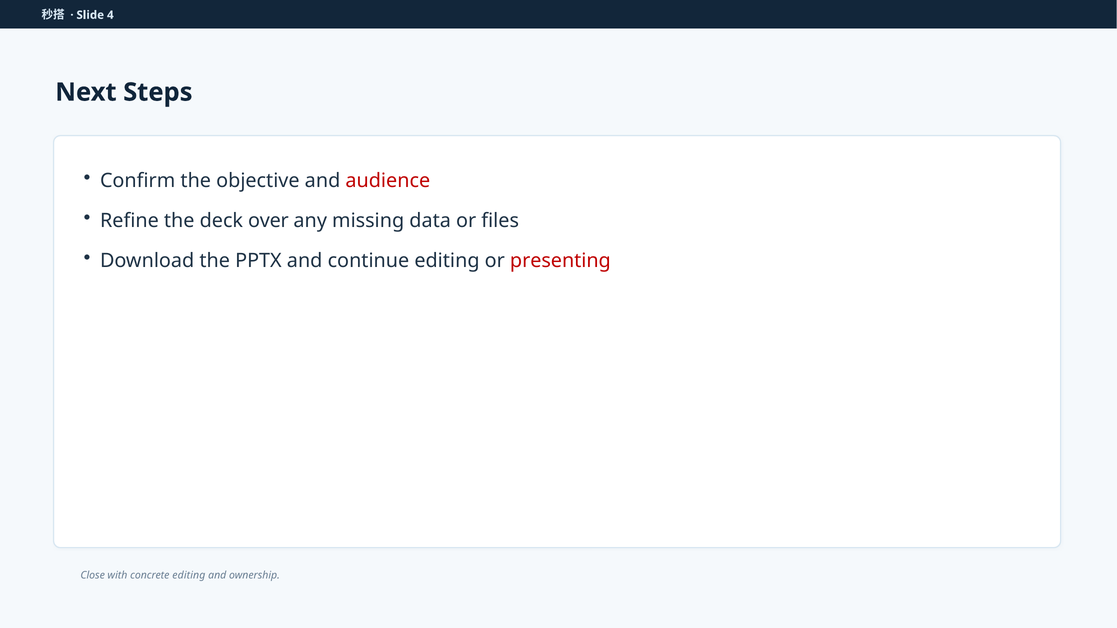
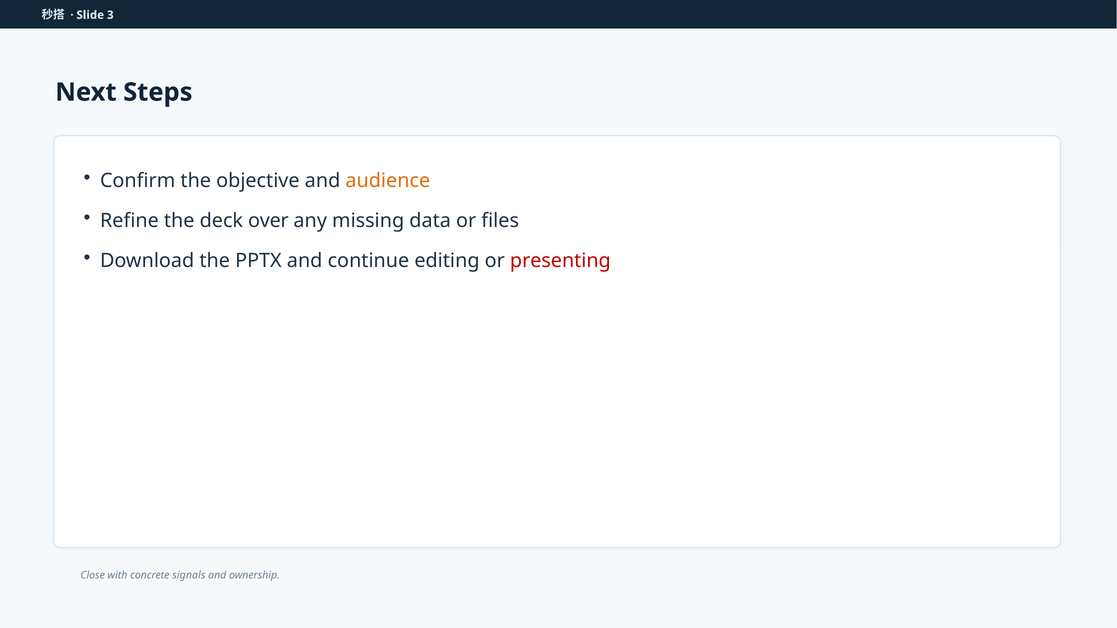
4: 4 -> 3
audience colour: red -> orange
concrete editing: editing -> signals
